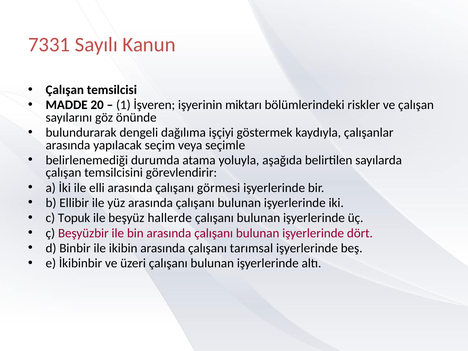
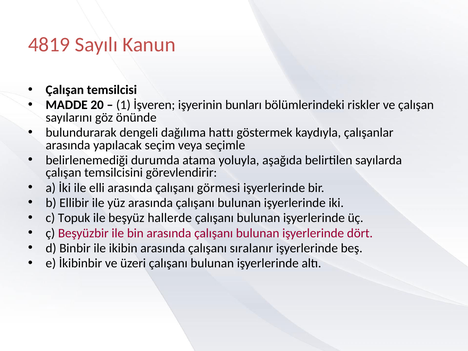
7331: 7331 -> 4819
miktarı: miktarı -> bunları
işçiyi: işçiyi -> hattı
tarımsal: tarımsal -> sıralanır
